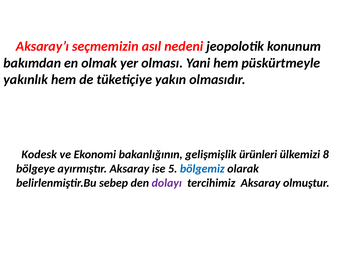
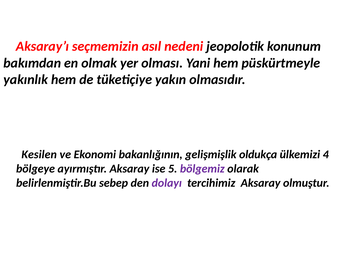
Kodesk: Kodesk -> Kesilen
ürünleri: ürünleri -> oldukça
8: 8 -> 4
bölgemiz colour: blue -> purple
